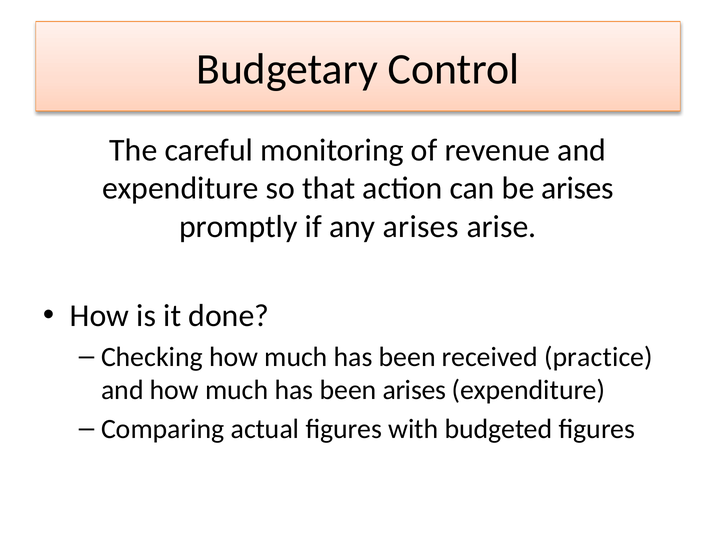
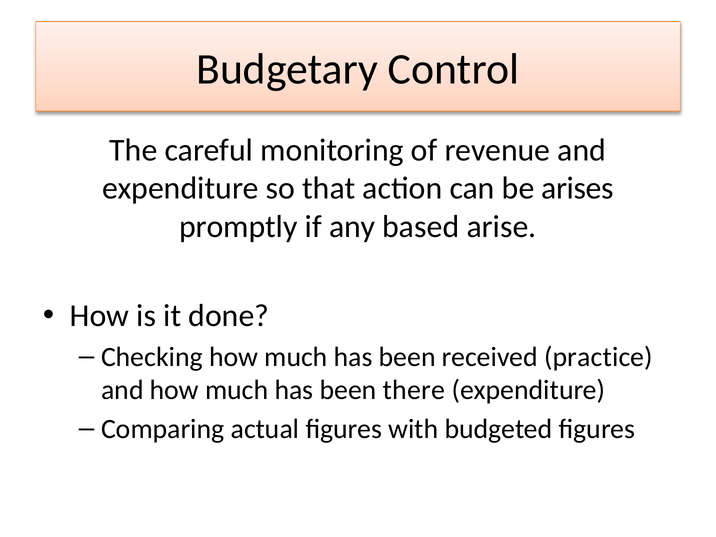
any arises: arises -> based
been arises: arises -> there
